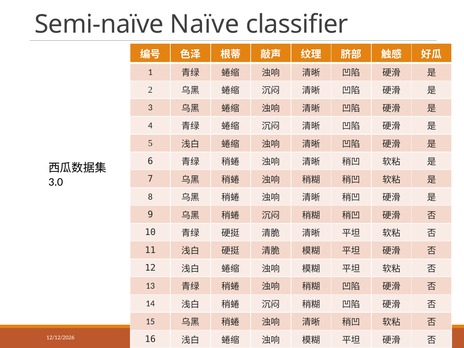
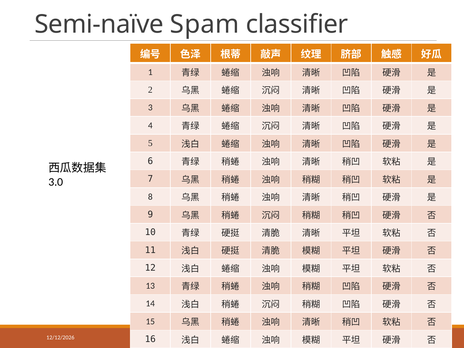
Naïve: Naïve -> Spam
